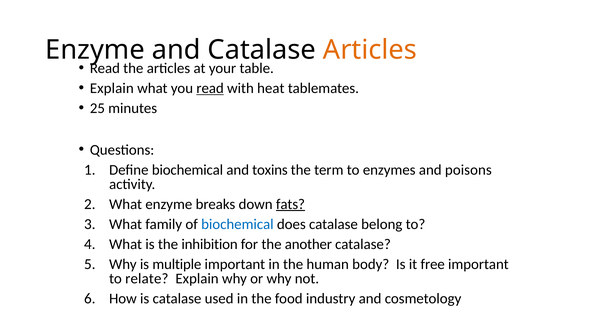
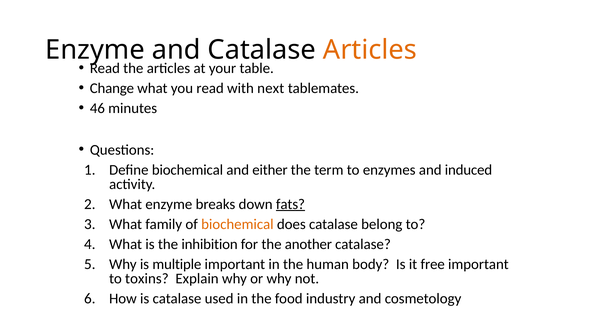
Explain at (112, 88): Explain -> Change
read at (210, 88) underline: present -> none
heat: heat -> next
25: 25 -> 46
toxins: toxins -> either
poisons: poisons -> induced
biochemical at (237, 224) colour: blue -> orange
relate: relate -> toxins
